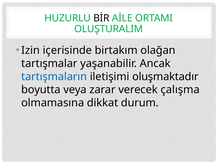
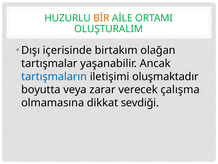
BİR colour: black -> orange
Izin: Izin -> Dışı
durum: durum -> sevdiği
